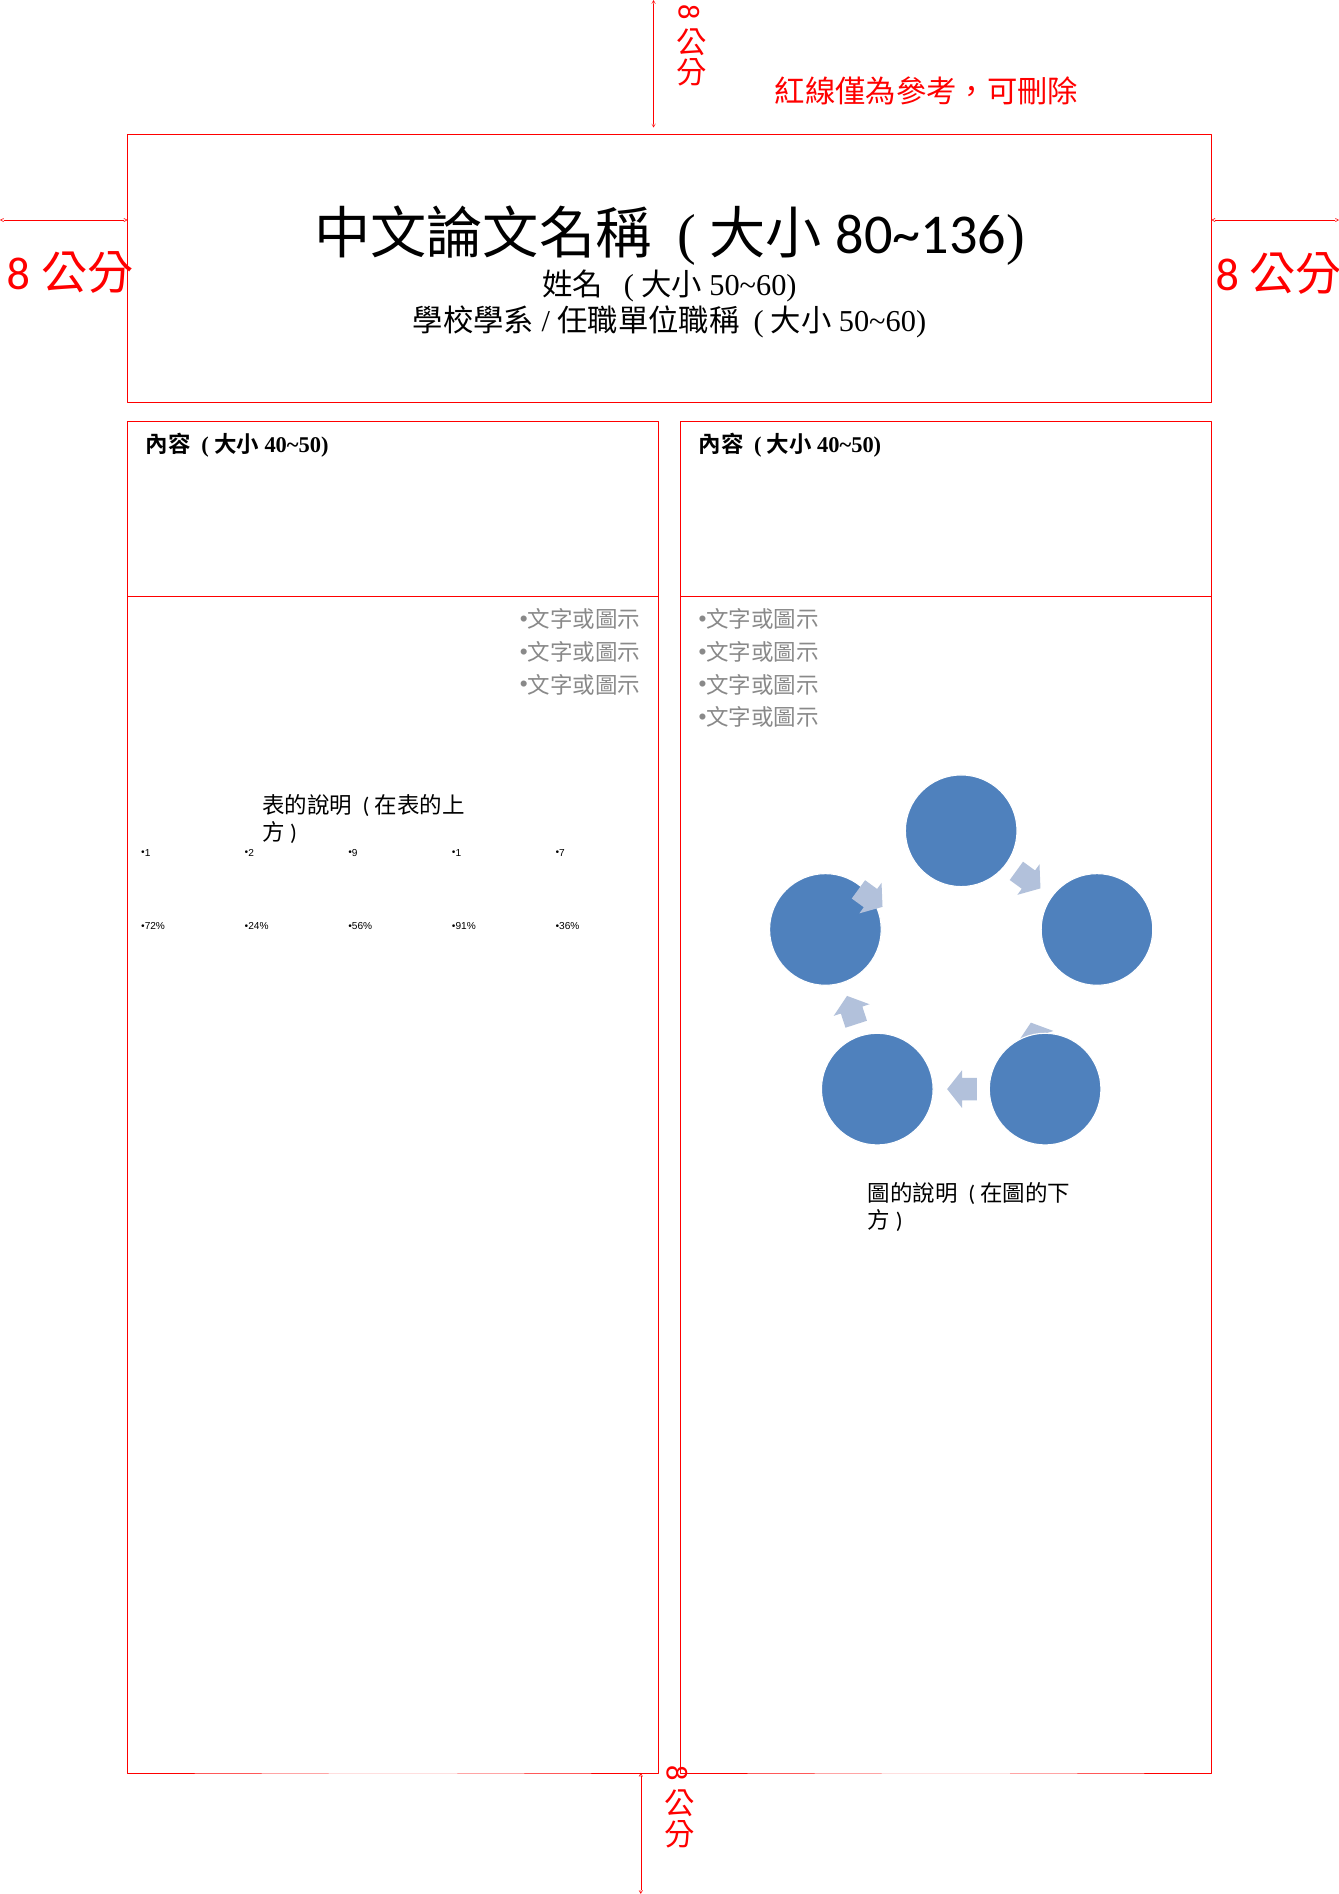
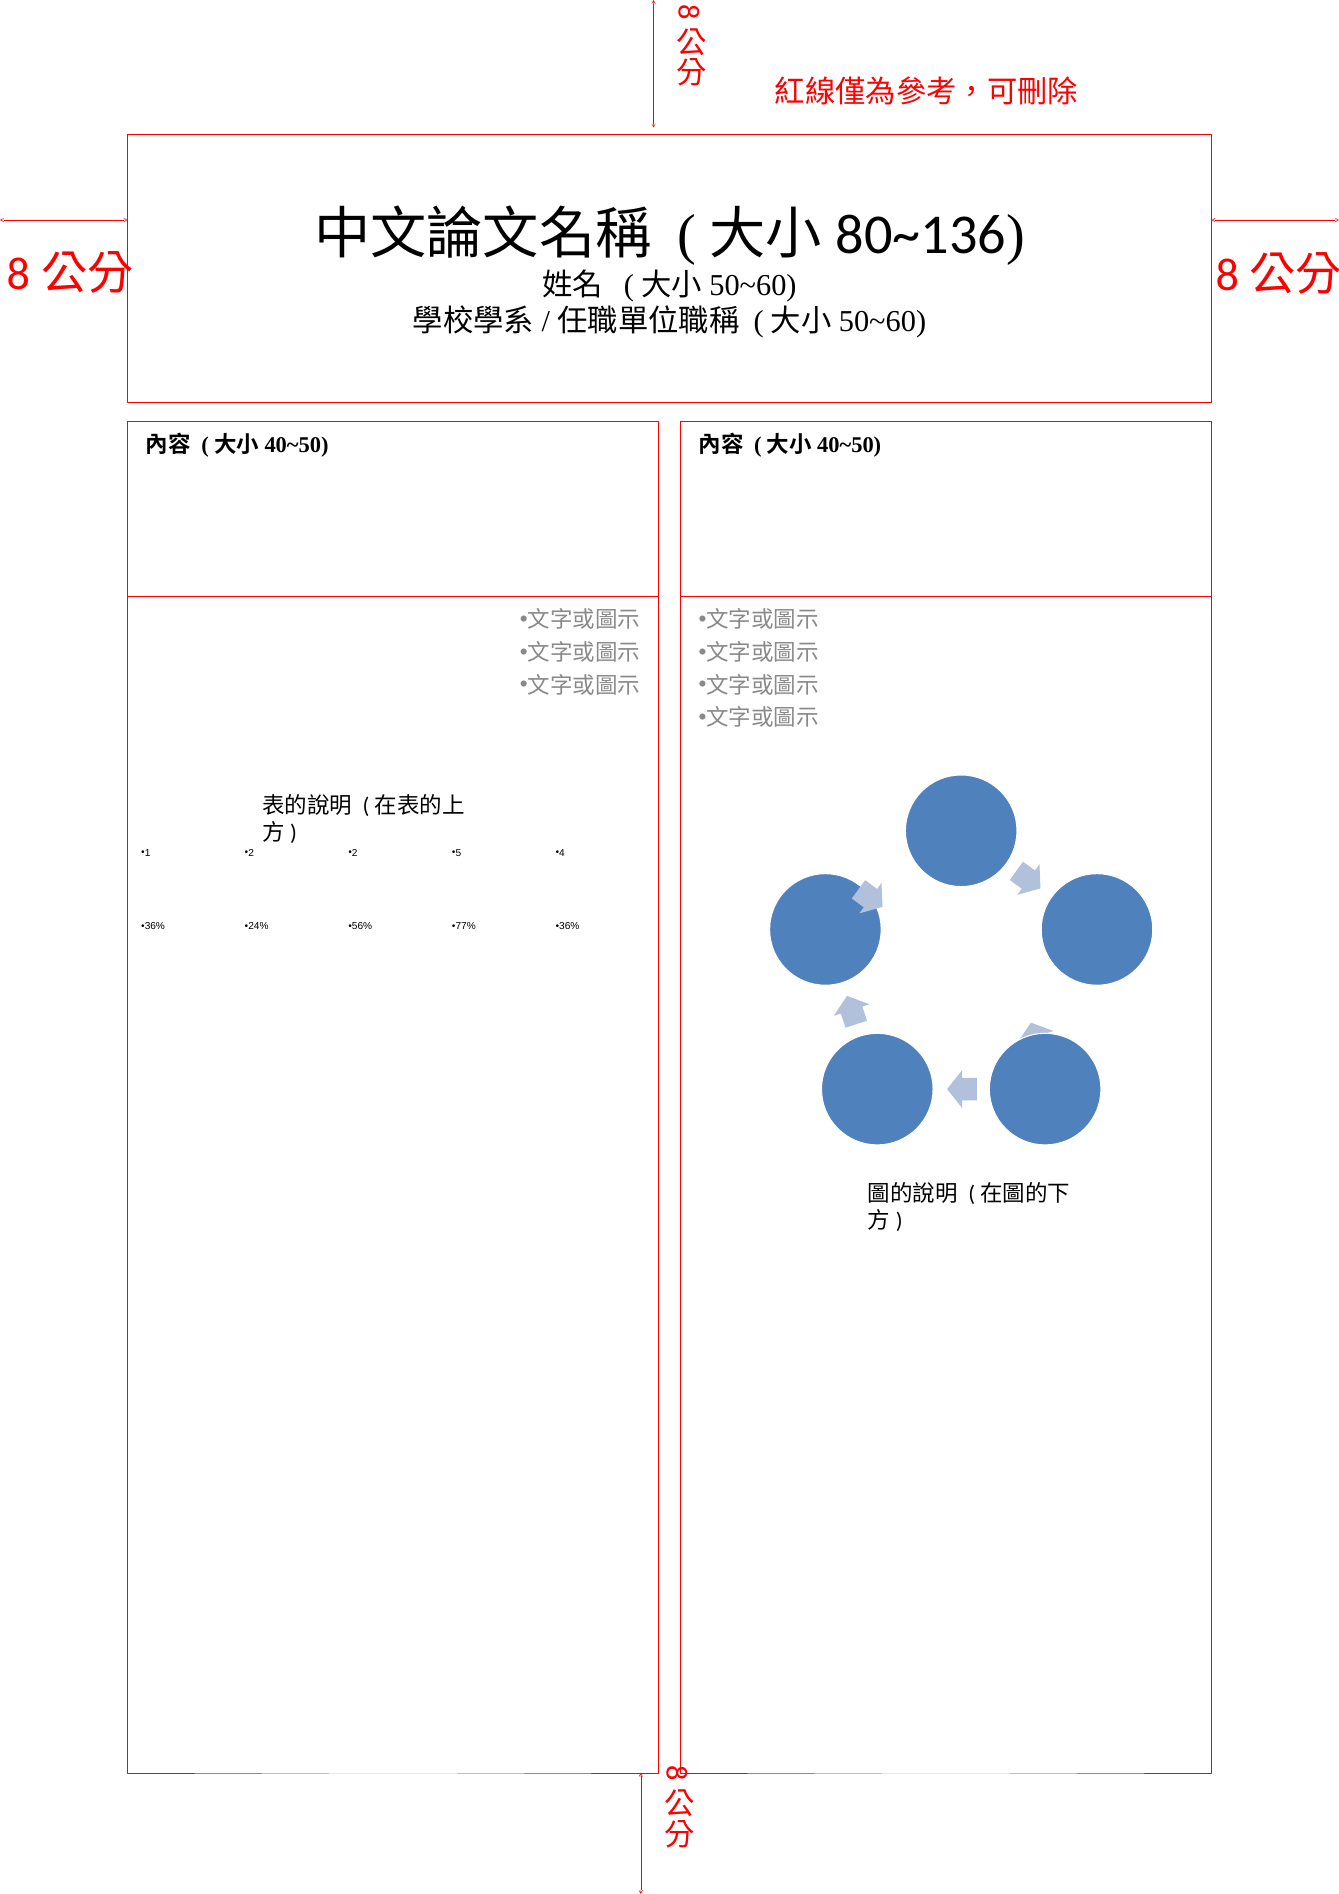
9 at (355, 853): 9 -> 2
1 at (458, 853): 1 -> 5
7: 7 -> 4
72% at (155, 926): 72% -> 36%
91%: 91% -> 77%
